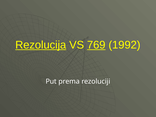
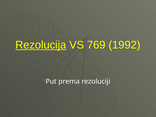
769 underline: present -> none
